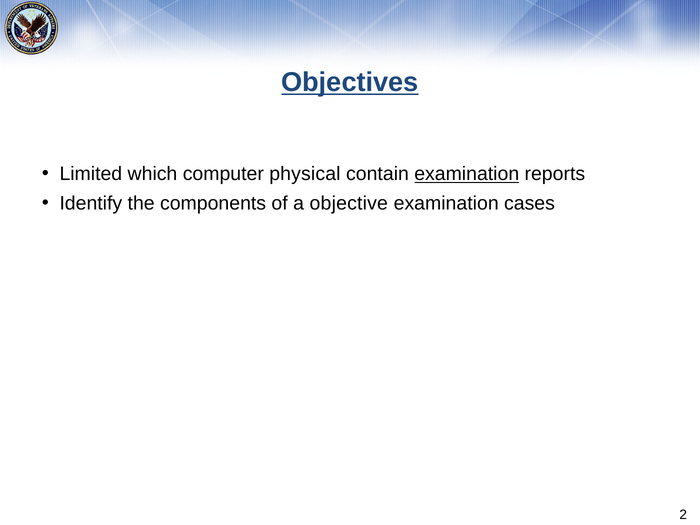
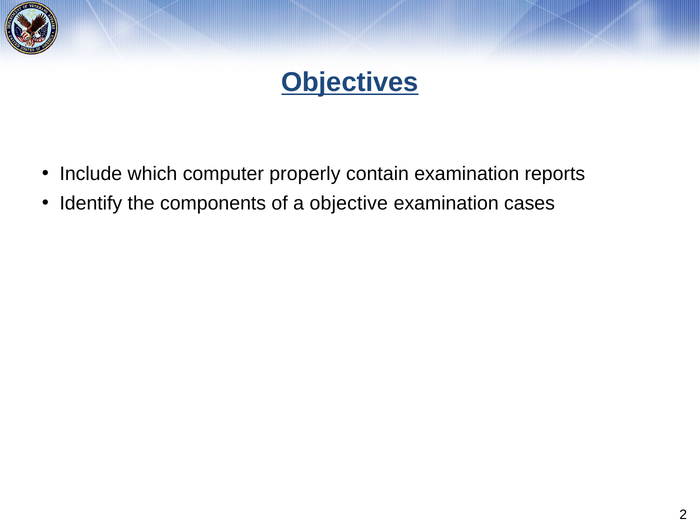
Limited: Limited -> Include
physical: physical -> properly
examination at (467, 174) underline: present -> none
